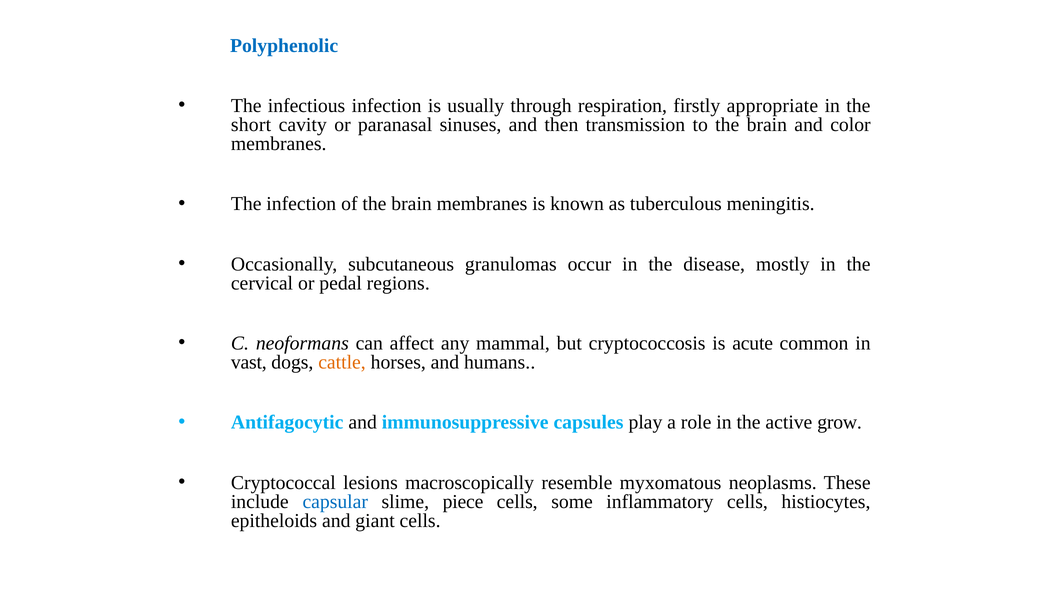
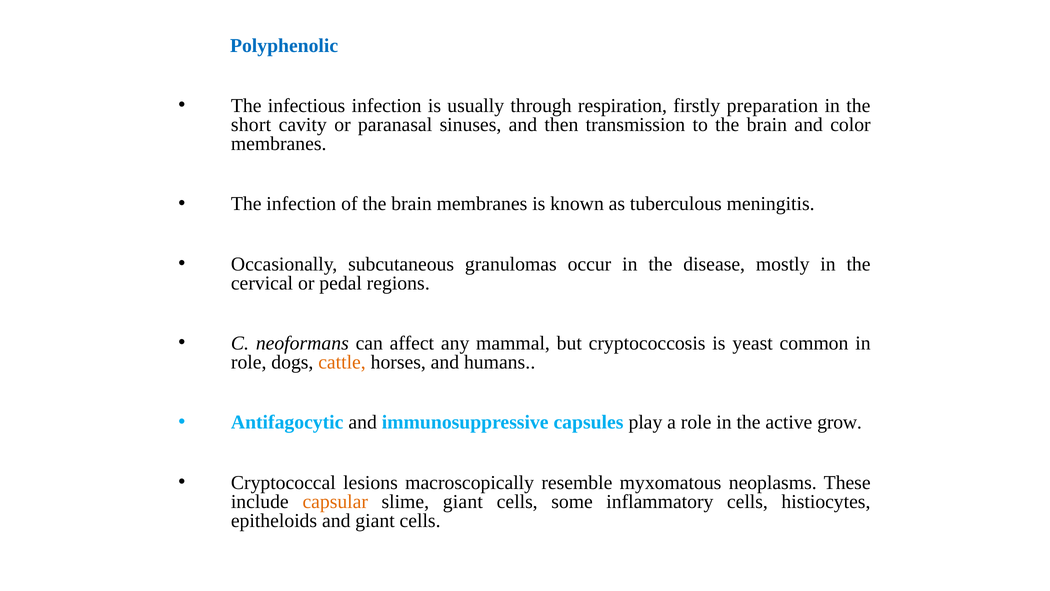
appropriate: appropriate -> preparation
acute: acute -> yeast
vast at (249, 362): vast -> role
capsular colour: blue -> orange
slime piece: piece -> giant
